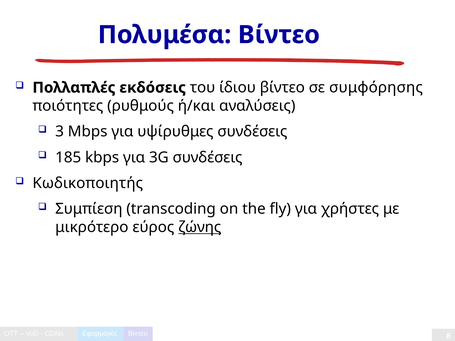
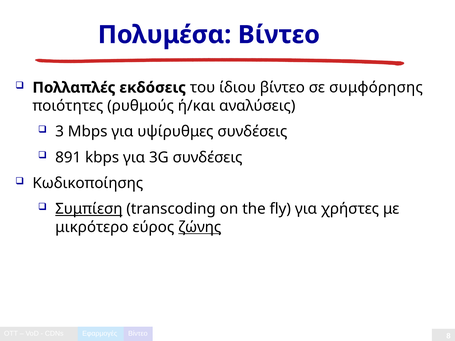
185: 185 -> 891
Kωδικοποιητής: Kωδικοποιητής -> Κωδικοποίησης
Συμπίεση underline: none -> present
